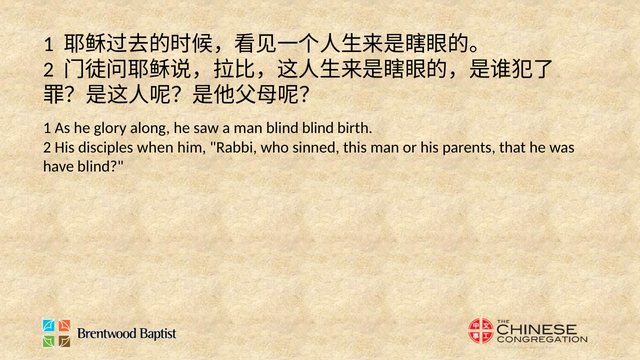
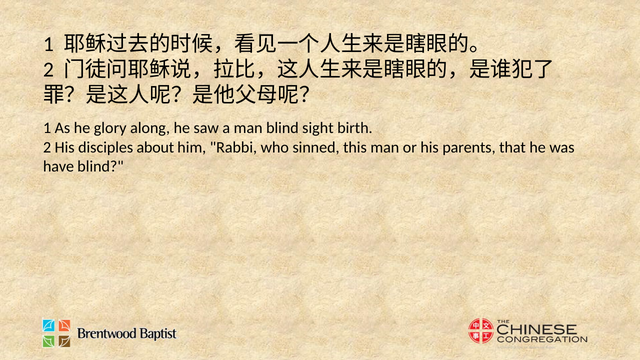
blind blind: blind -> sight
when: when -> about
